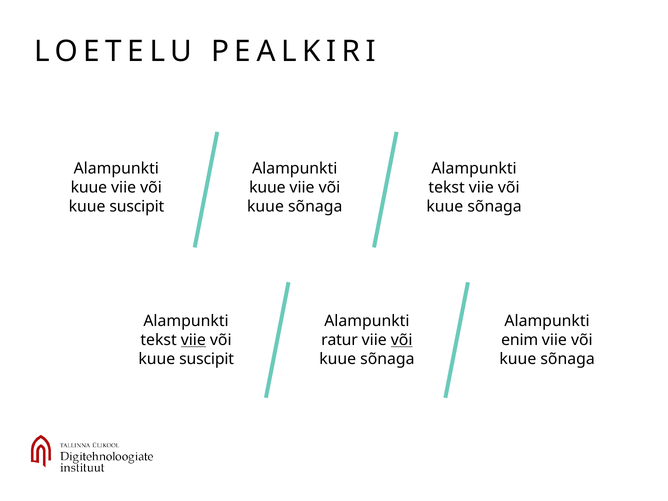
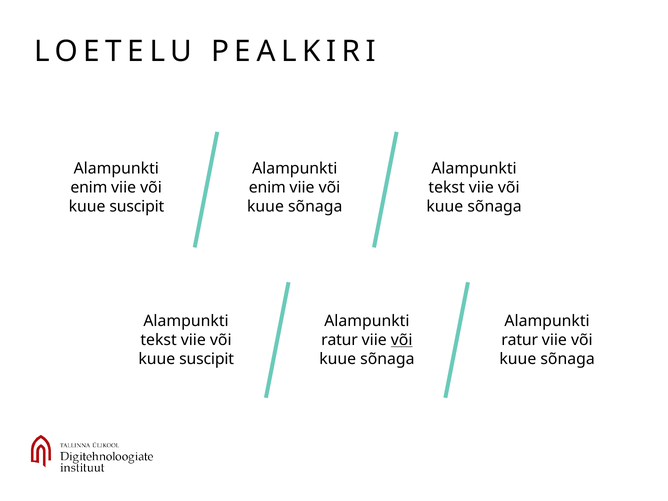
kuue at (89, 187): kuue -> enim
kuue at (267, 187): kuue -> enim
viie at (193, 340) underline: present -> none
enim at (520, 340): enim -> ratur
